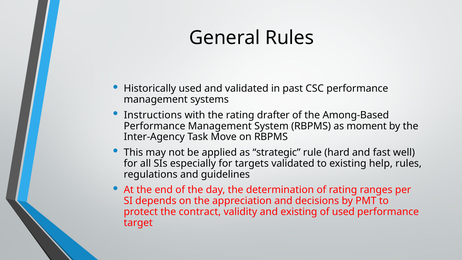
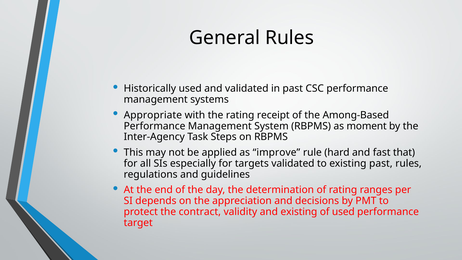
Instructions: Instructions -> Appropriate
drafter: drafter -> receipt
Move: Move -> Steps
strategic: strategic -> improve
well: well -> that
existing help: help -> past
